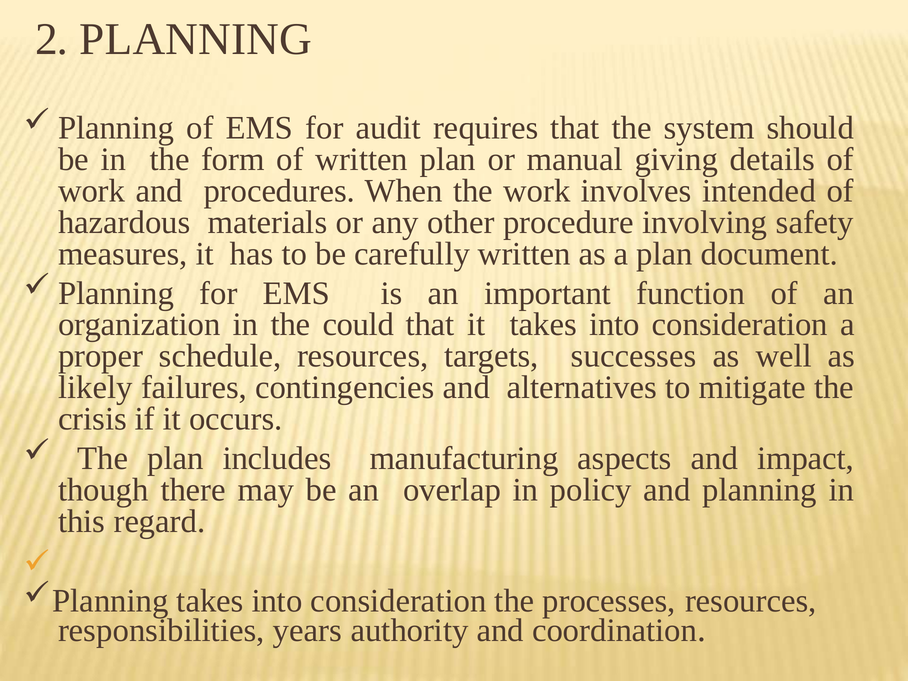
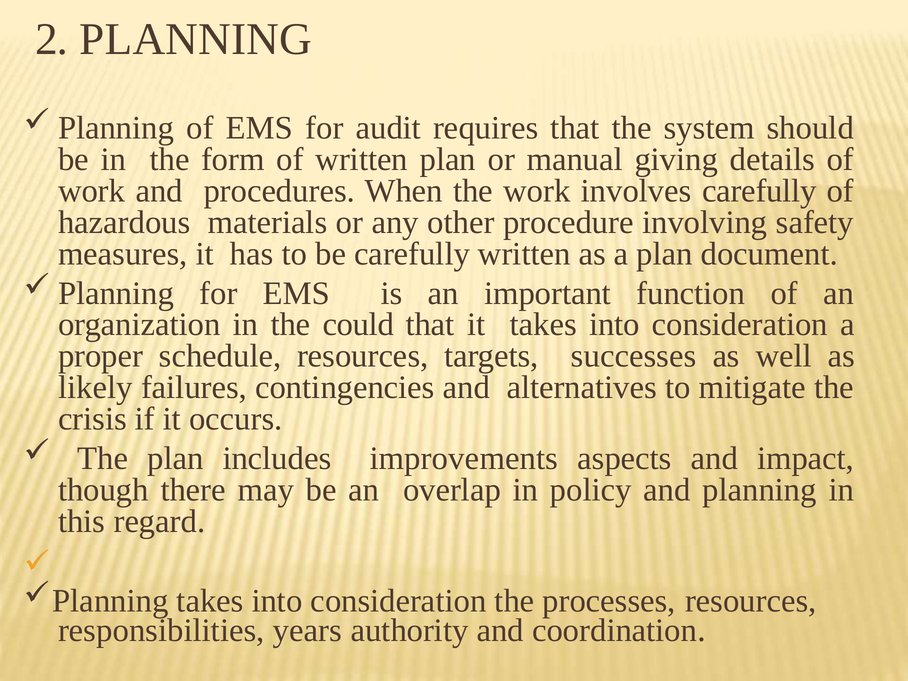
involves intended: intended -> carefully
manufacturing: manufacturing -> improvements
